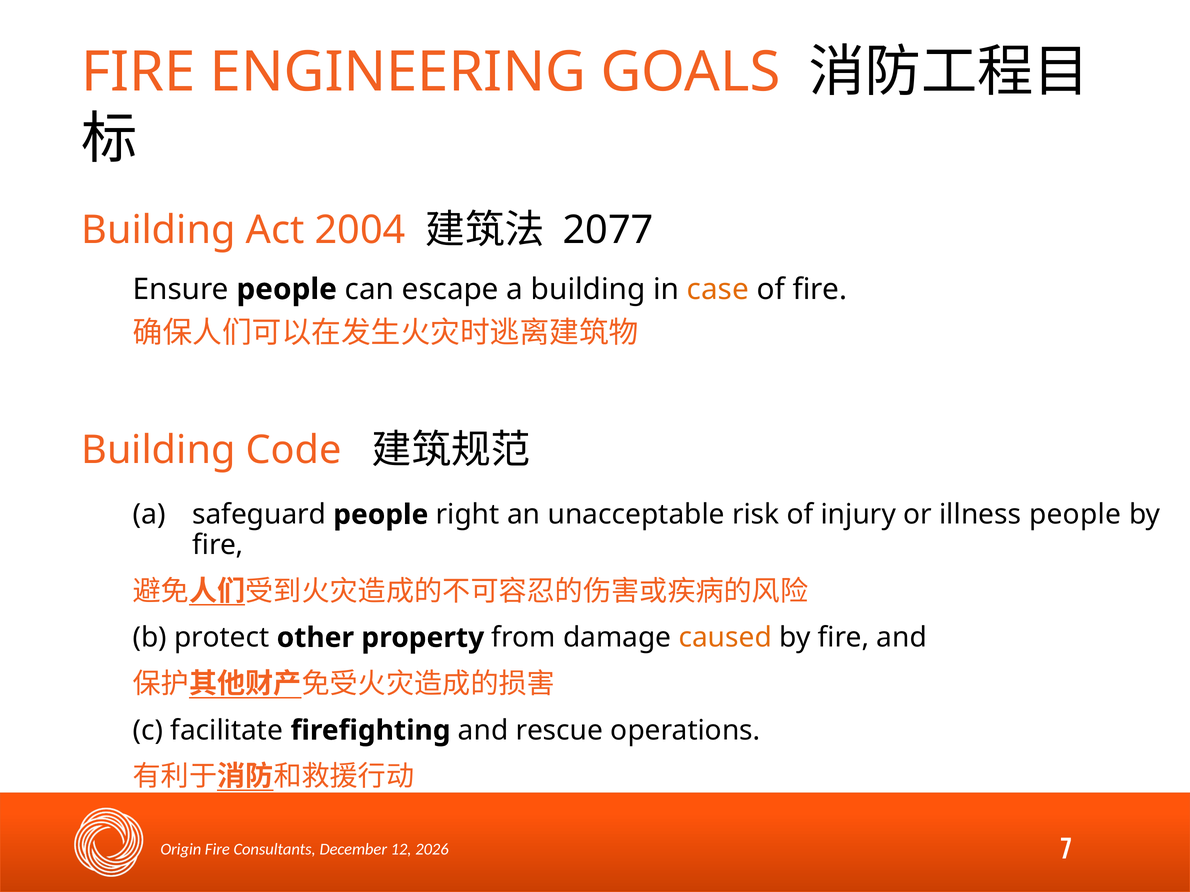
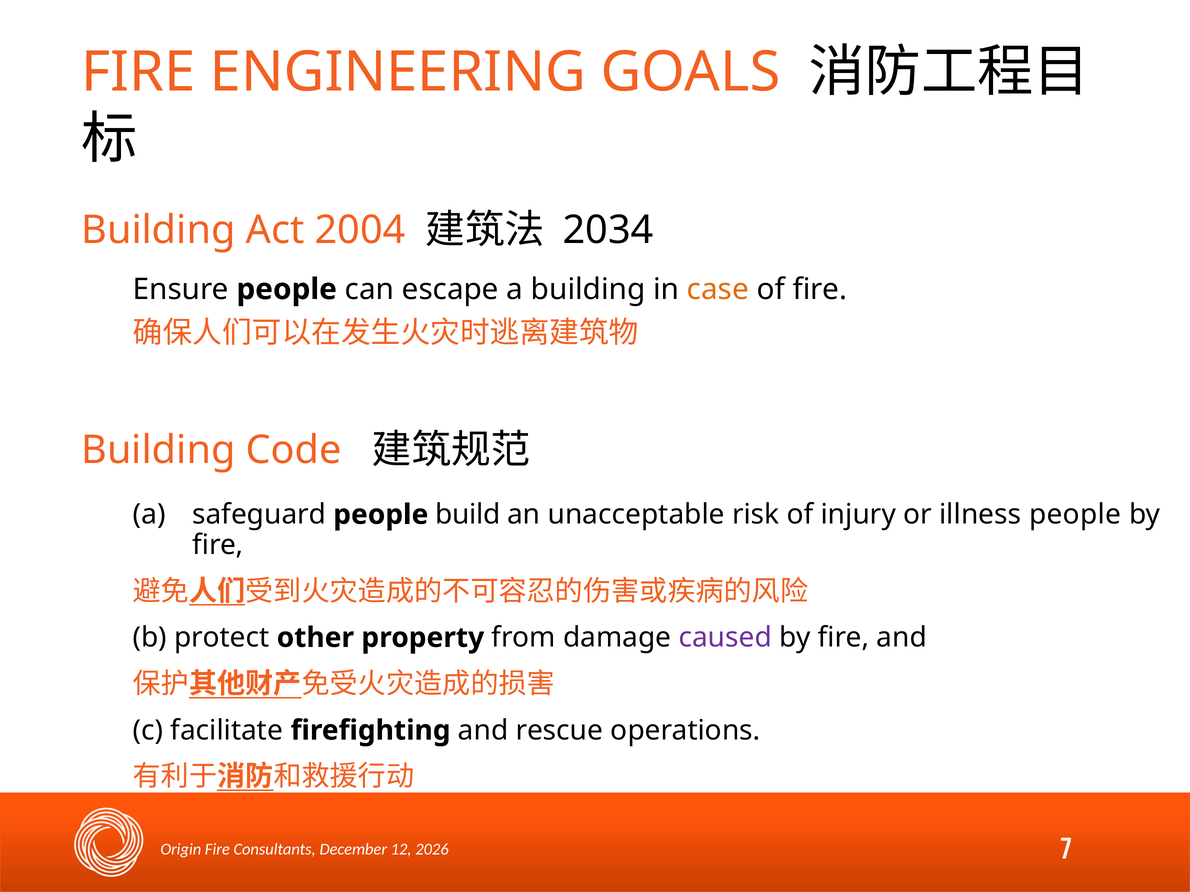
2077: 2077 -> 2034
right: right -> build
caused colour: orange -> purple
